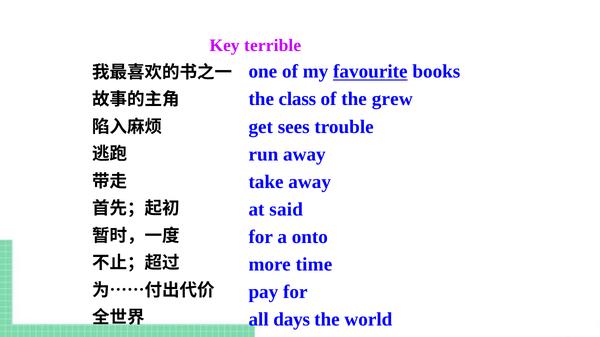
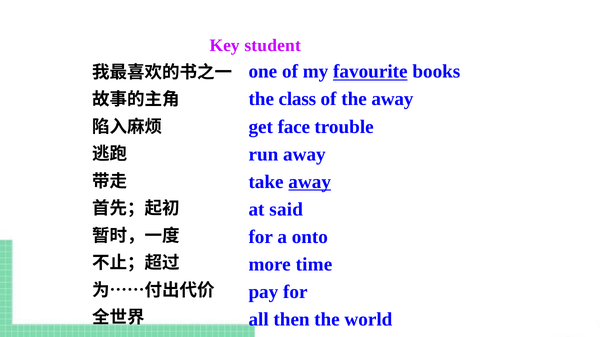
terrible: terrible -> student
the grew: grew -> away
sees: sees -> face
away at (310, 182) underline: none -> present
days: days -> then
